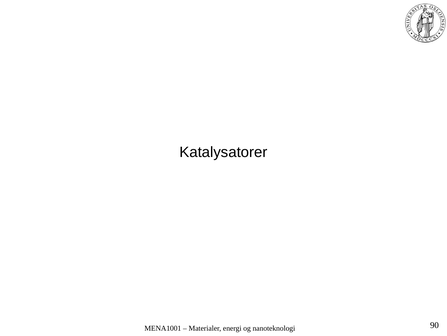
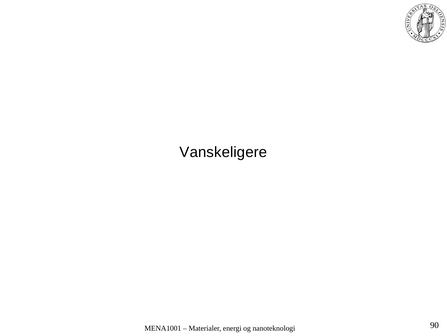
Katalysatorer: Katalysatorer -> Vanskeligere
